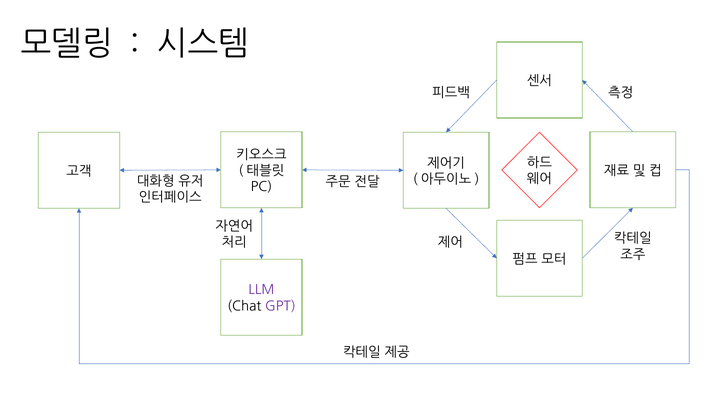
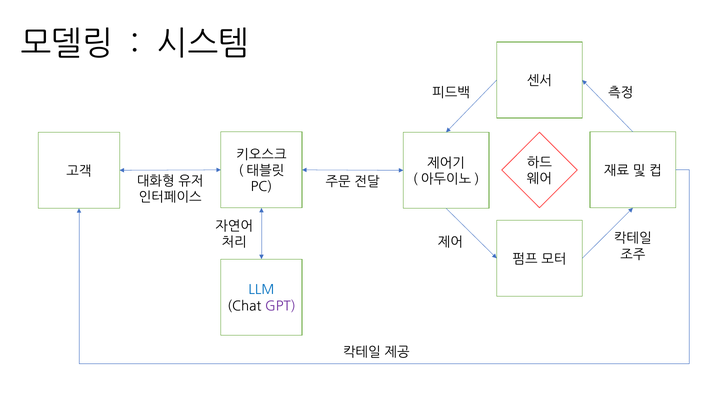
LLM colour: purple -> blue
